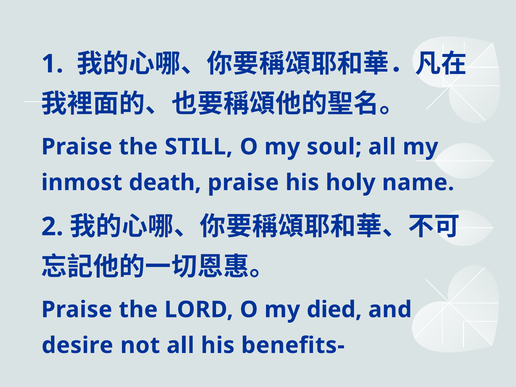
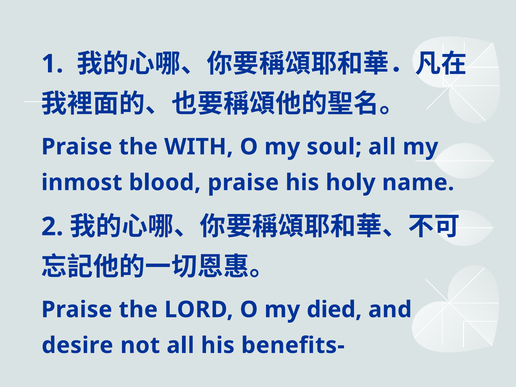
STILL: STILL -> WITH
death: death -> blood
